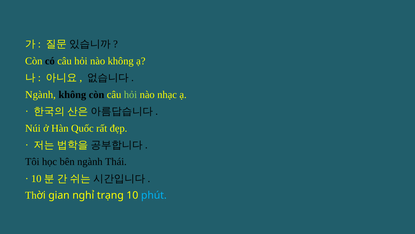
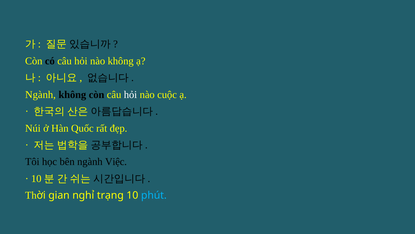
hỏi at (130, 94) colour: light green -> white
nhạc: nhạc -> cuộc
Thái: Thái -> Việc
